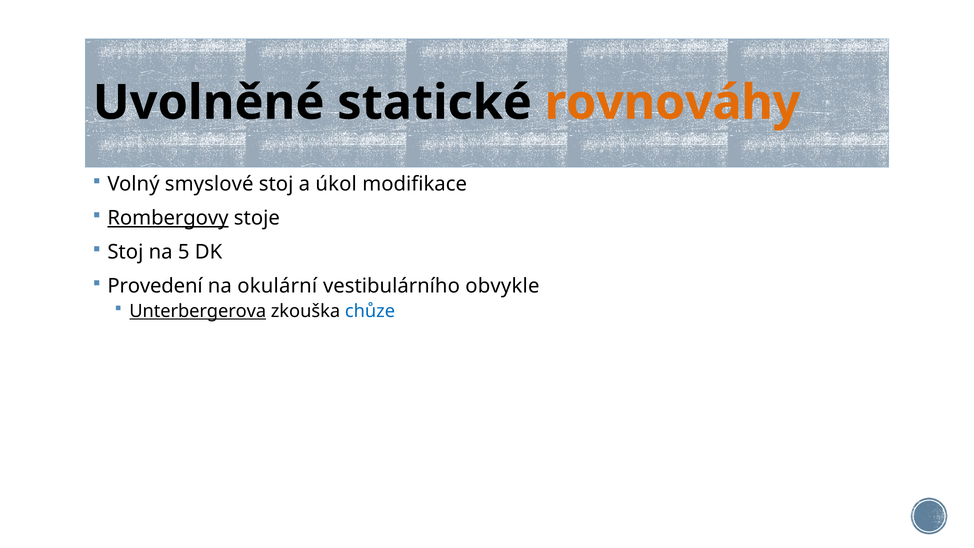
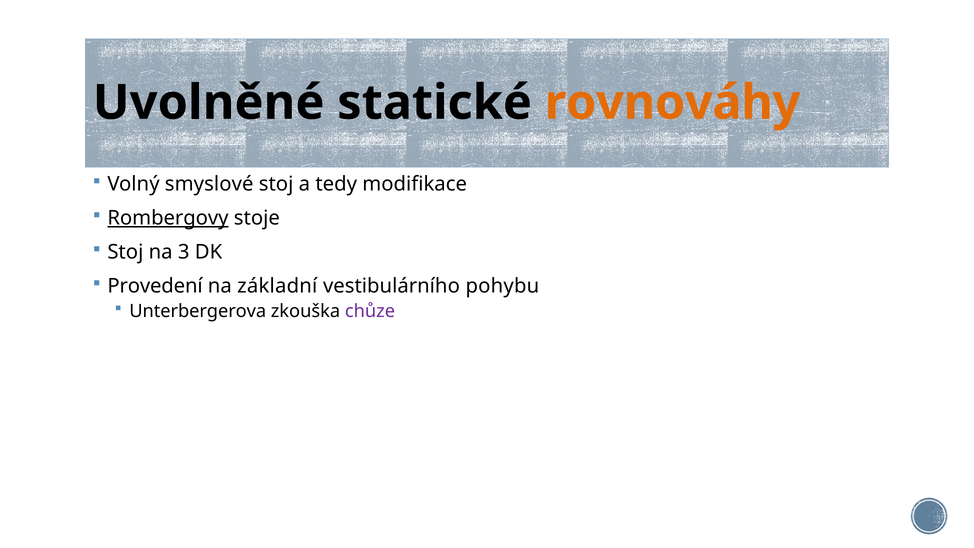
úkol: úkol -> tedy
5: 5 -> 3
okulární: okulární -> základní
obvykle: obvykle -> pohybu
Unterbergerova underline: present -> none
chůze colour: blue -> purple
